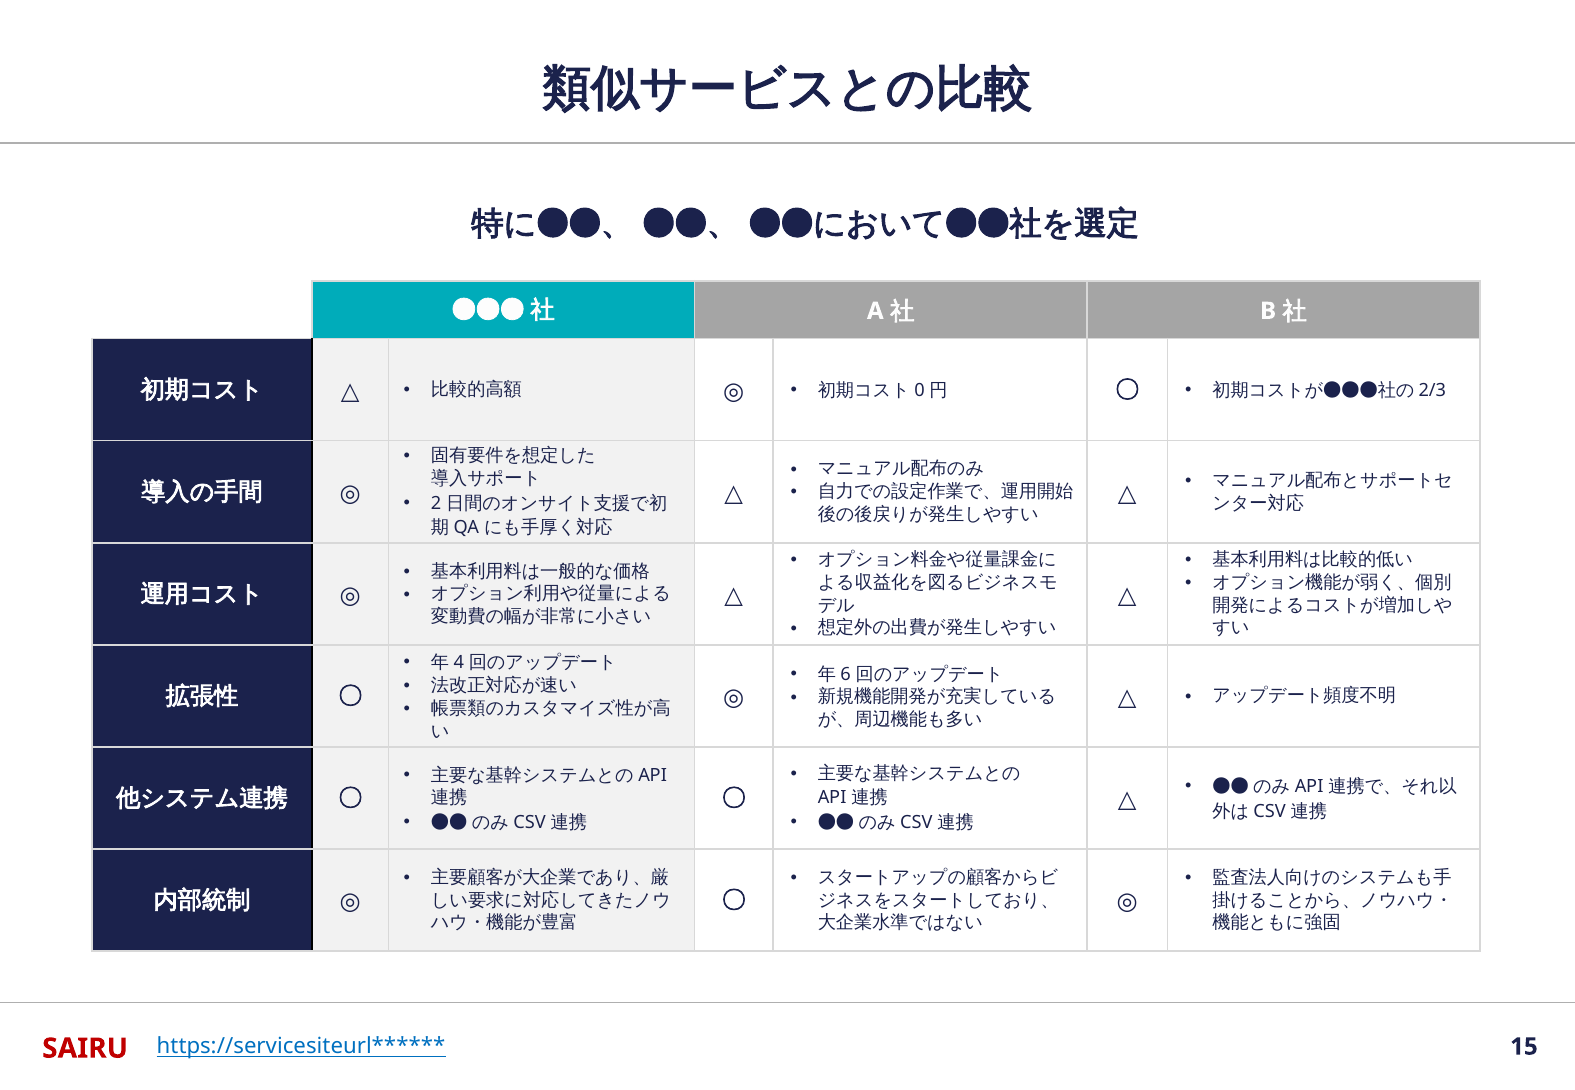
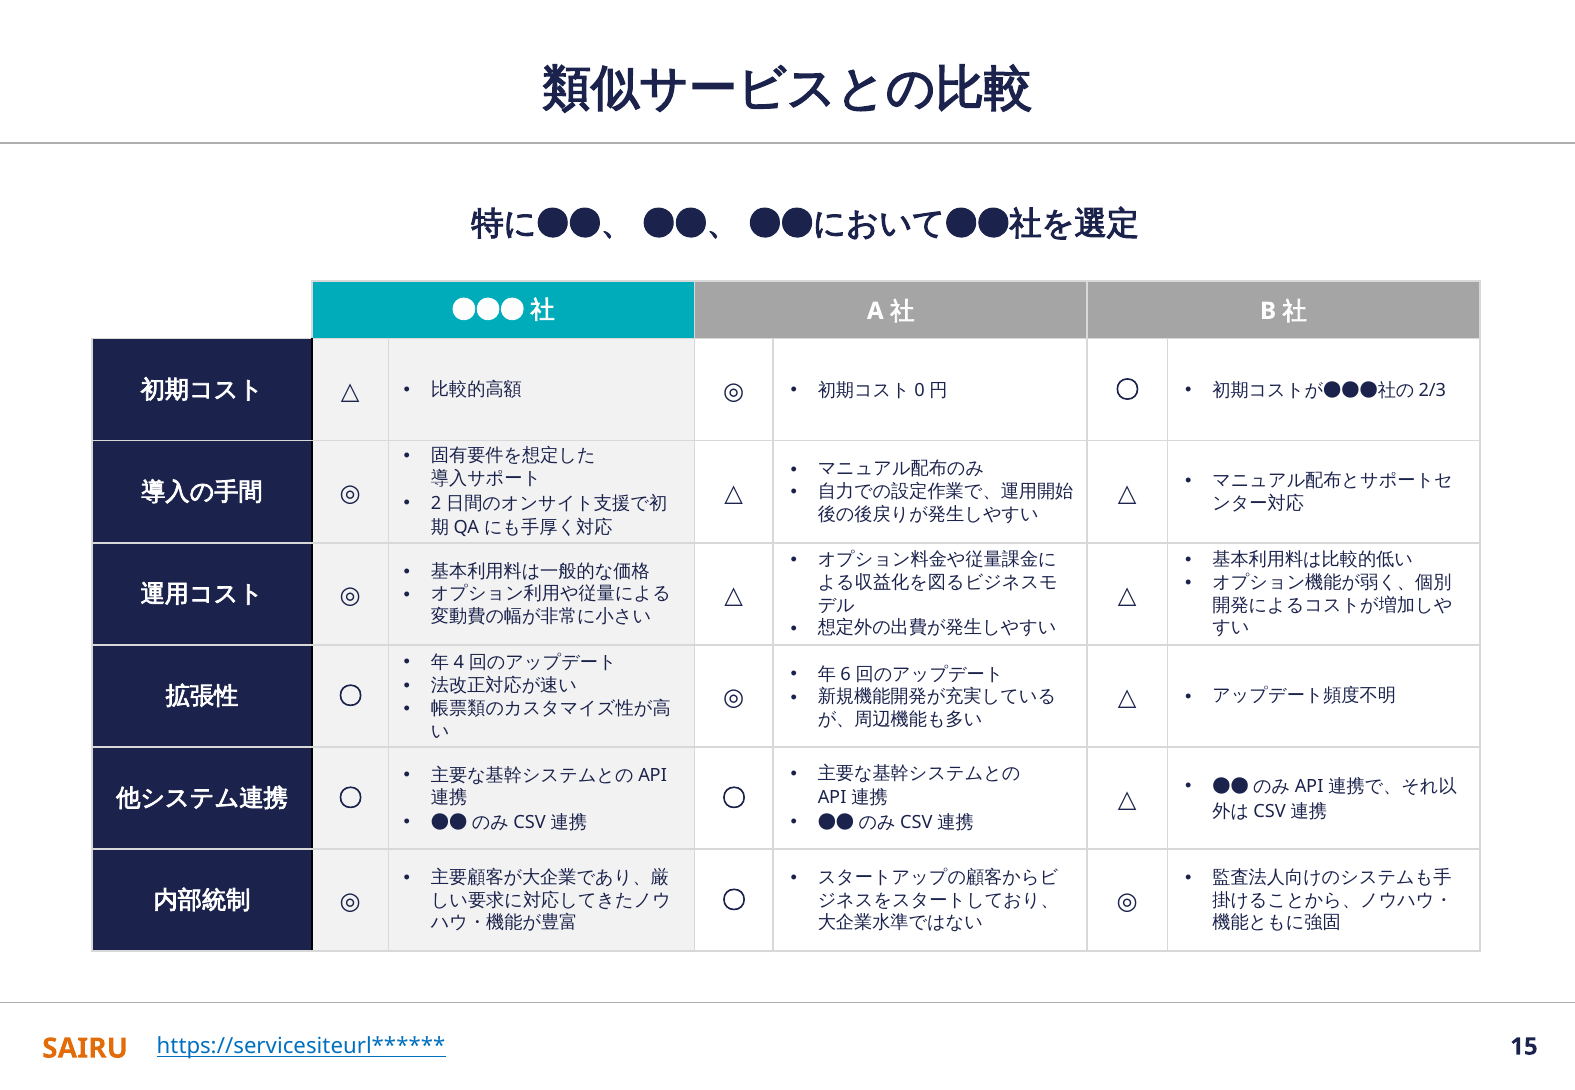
SAIRU colour: red -> orange
